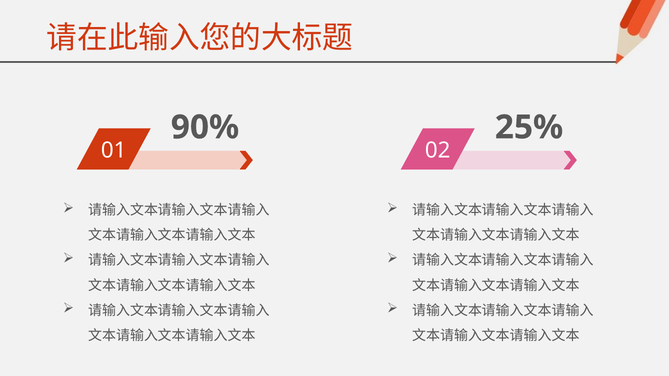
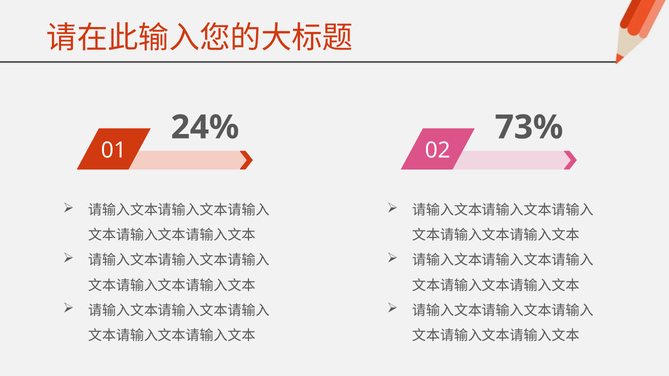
90%: 90% -> 24%
25%: 25% -> 73%
